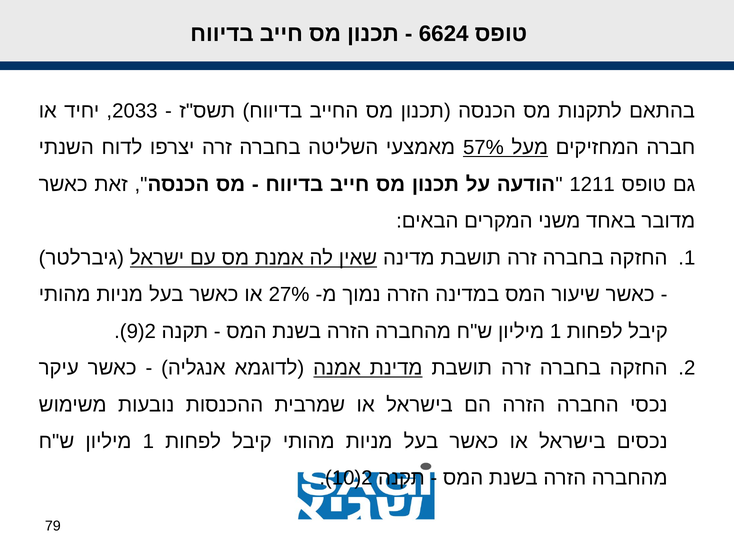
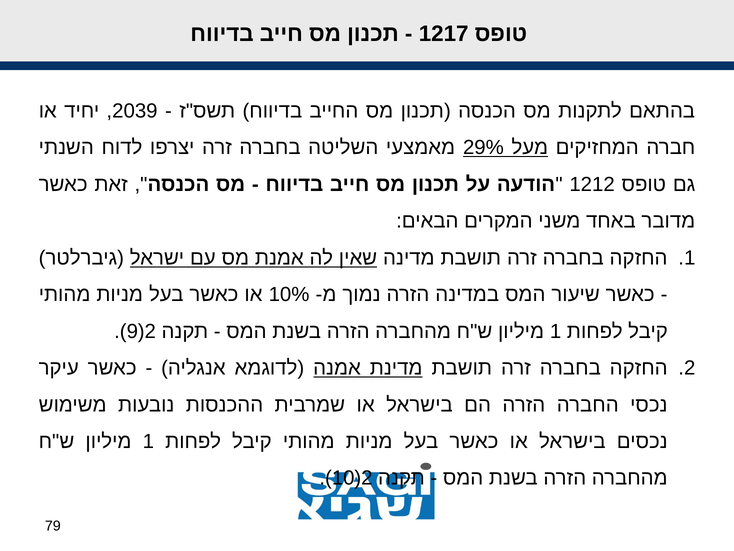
6624: 6624 -> 1217
2033: 2033 -> 2039
57%: 57% -> 29%
1211: 1211 -> 1212
27%: 27% -> 10%
